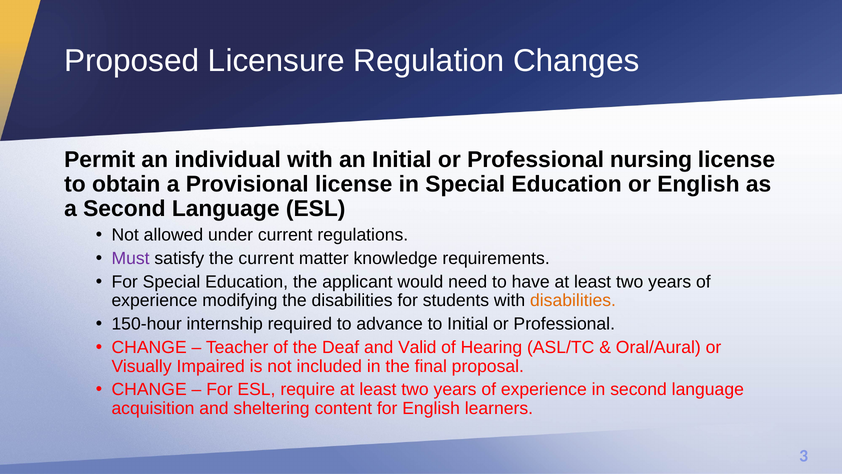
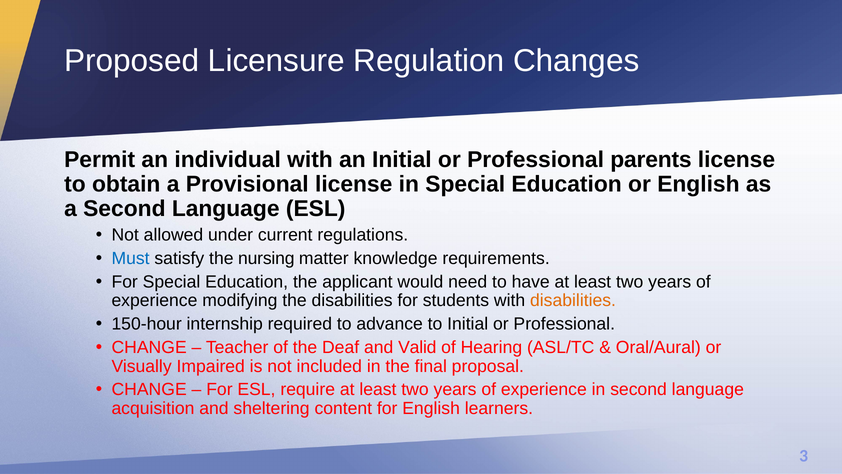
nursing: nursing -> parents
Must colour: purple -> blue
the current: current -> nursing
